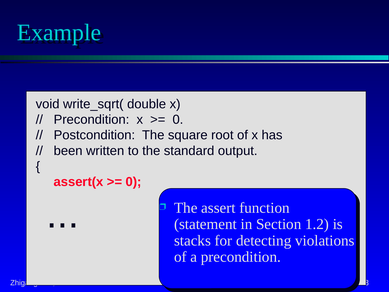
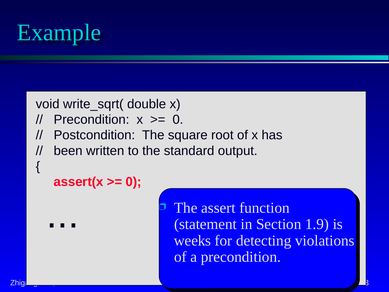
1.2: 1.2 -> 1.9
stacks: stacks -> weeks
